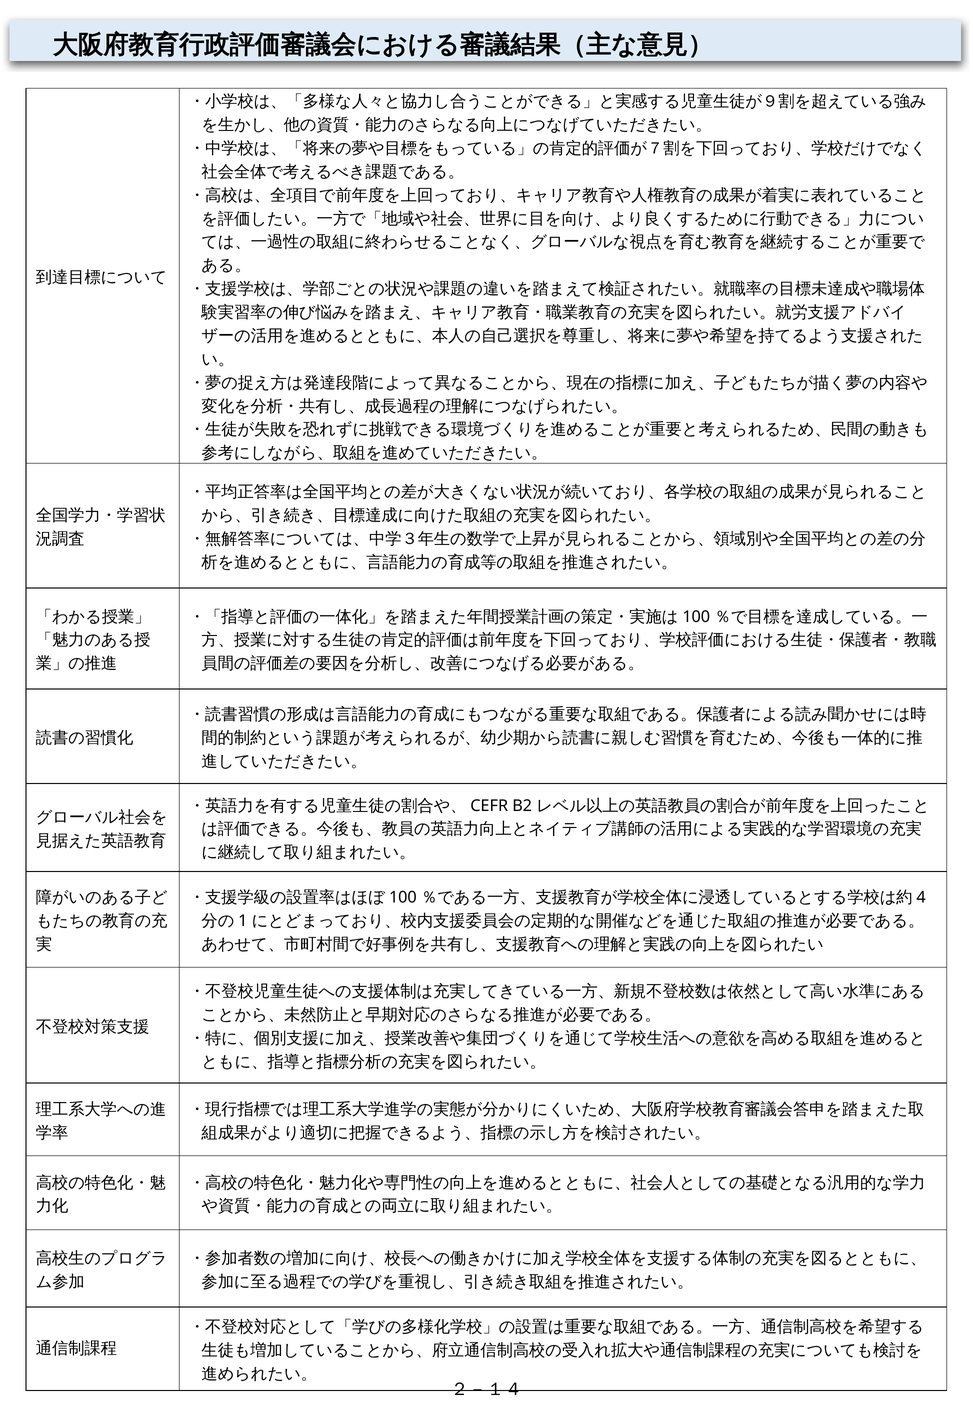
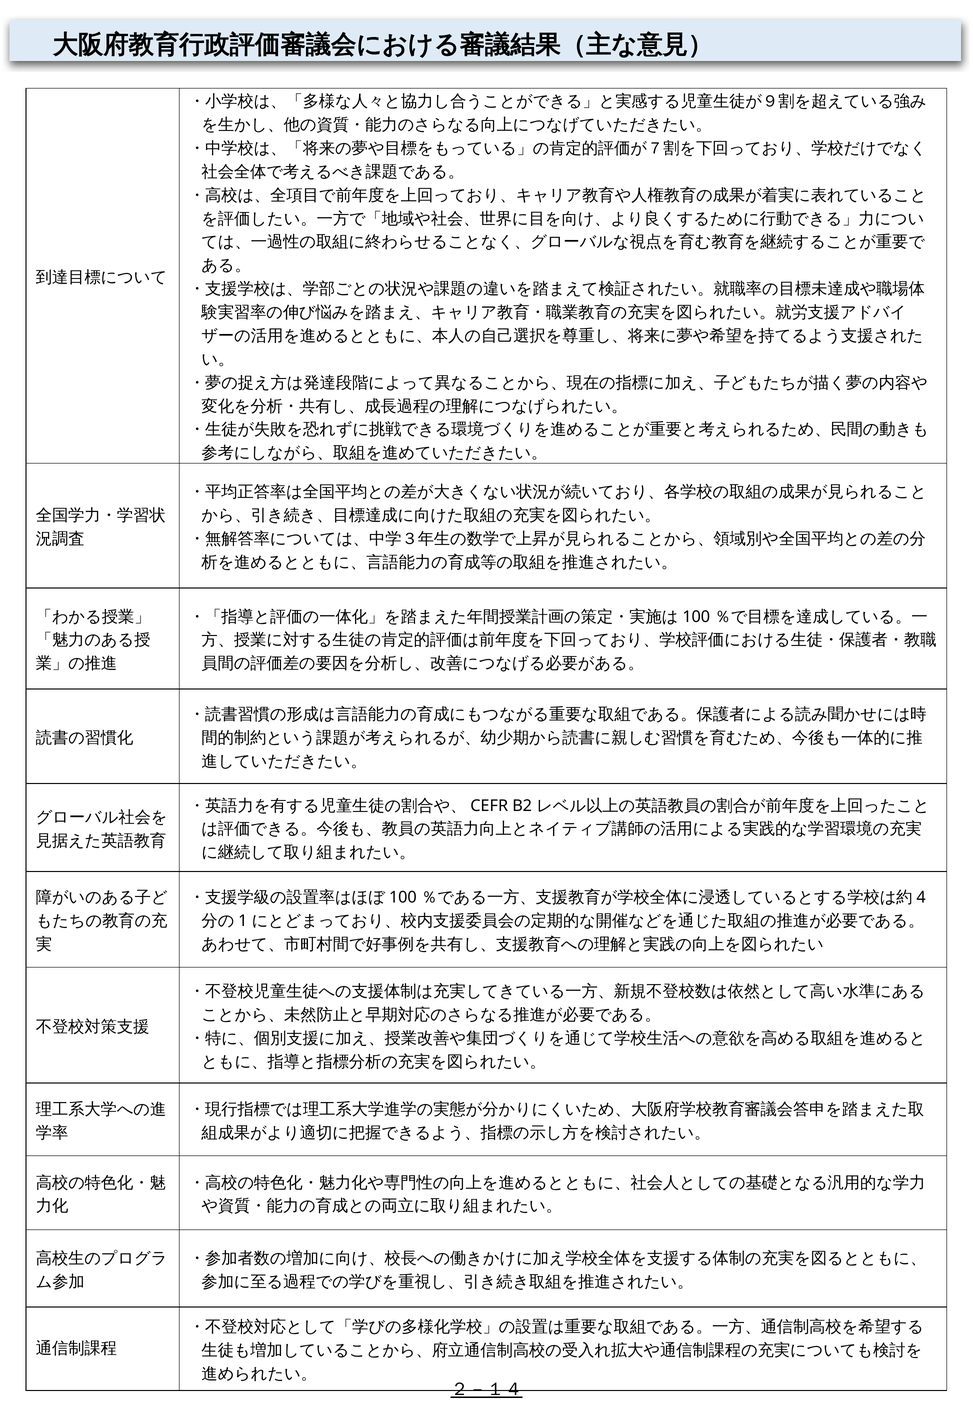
２－１４ underline: none -> present
